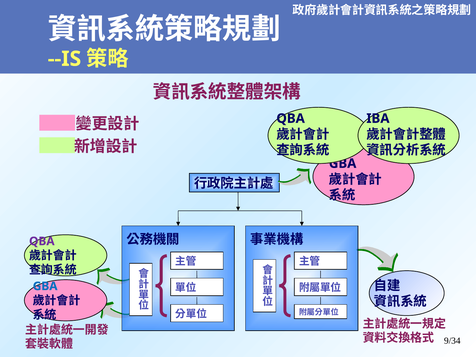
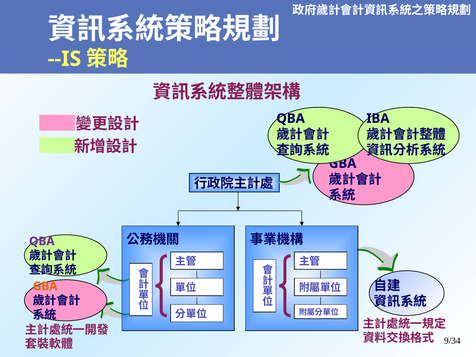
GBA at (45, 286) colour: blue -> orange
